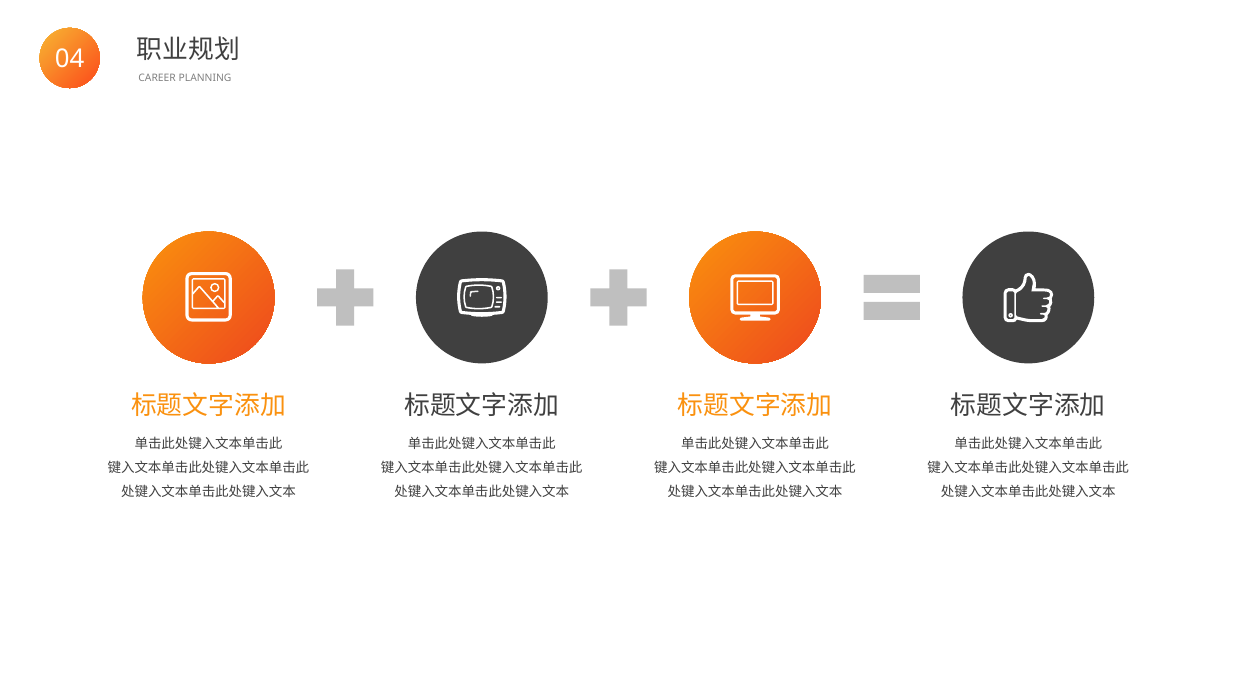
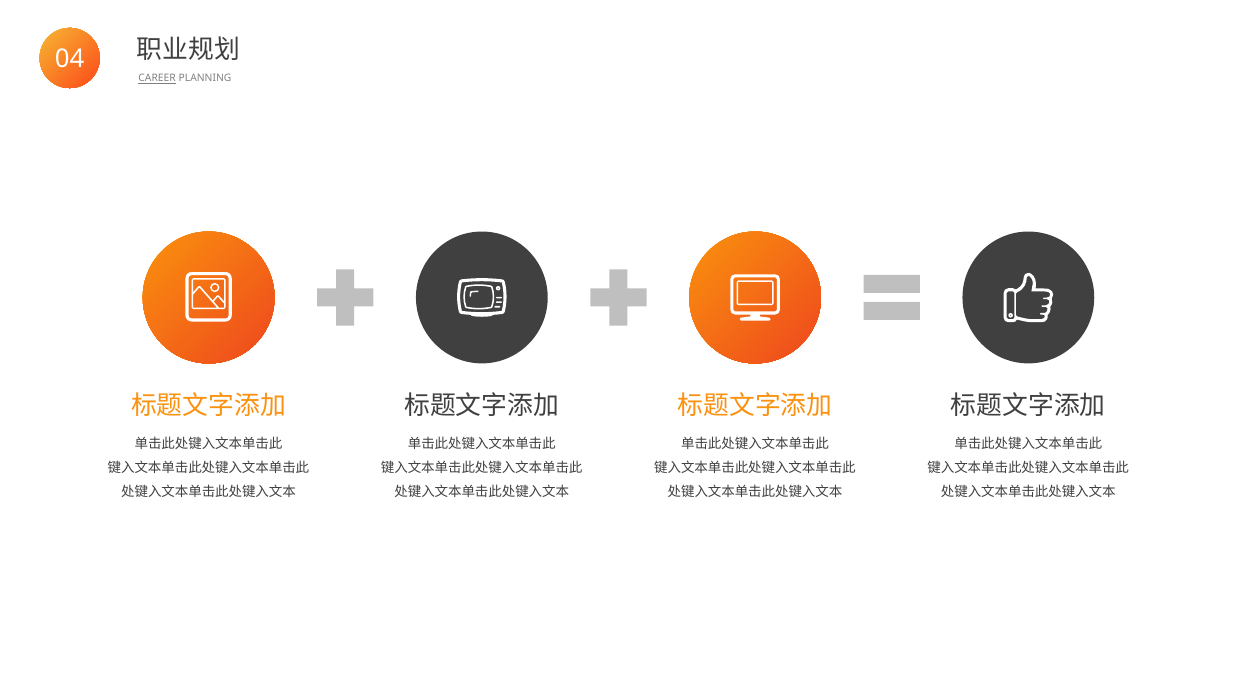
CAREER underline: none -> present
